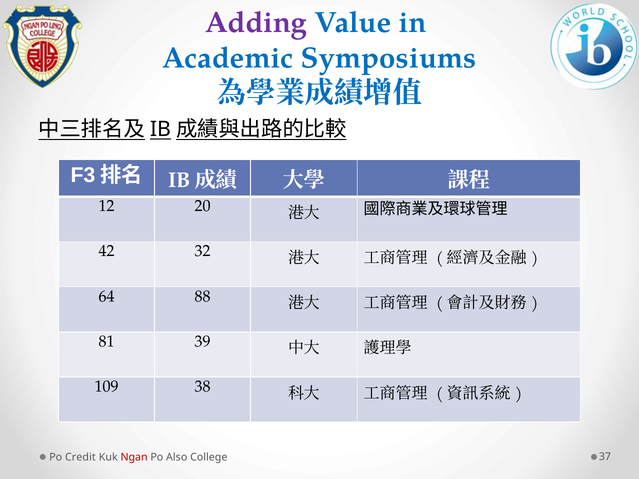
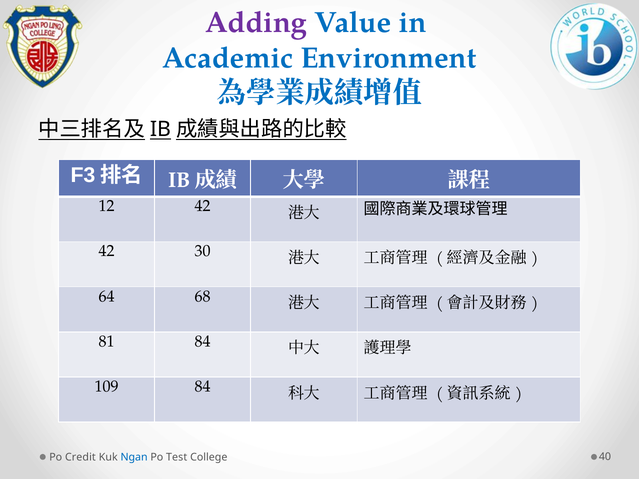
Symposiums: Symposiums -> Environment
12 20: 20 -> 42
32: 32 -> 30
88: 88 -> 68
81 39: 39 -> 84
109 38: 38 -> 84
Ngan colour: red -> blue
Also: Also -> Test
37: 37 -> 40
